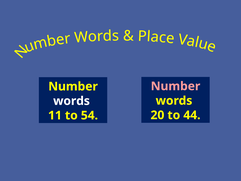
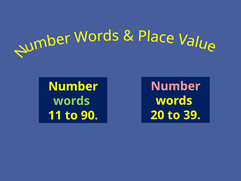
words at (72, 101) colour: white -> light green
44: 44 -> 39
54: 54 -> 90
